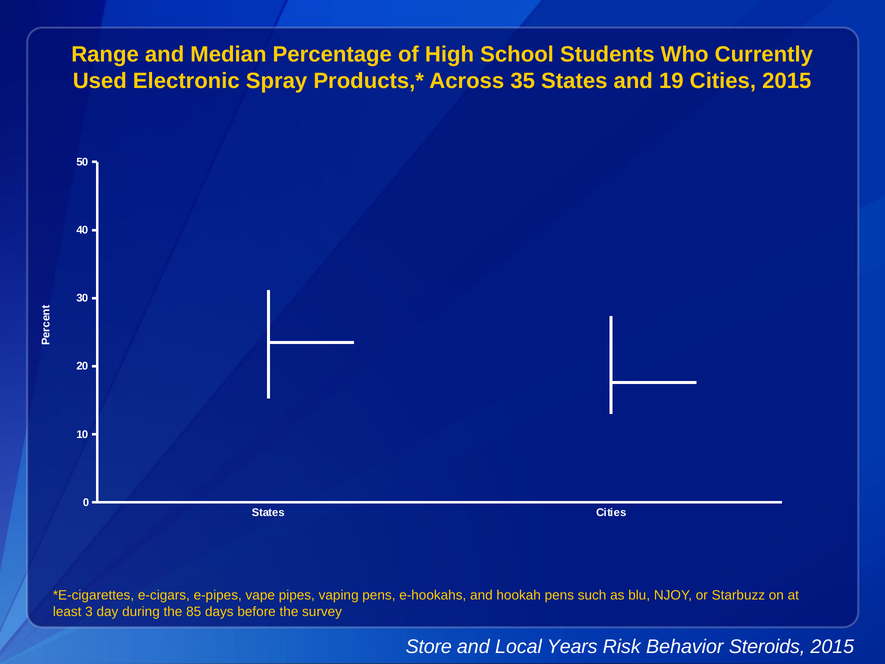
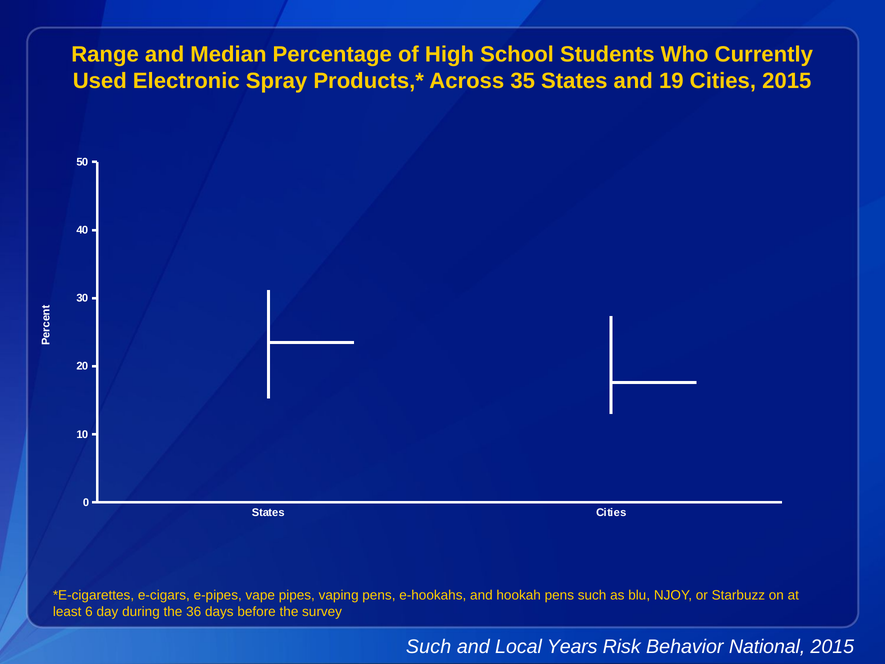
3: 3 -> 6
85: 85 -> 36
Store at (429, 646): Store -> Such
Steroids: Steroids -> National
